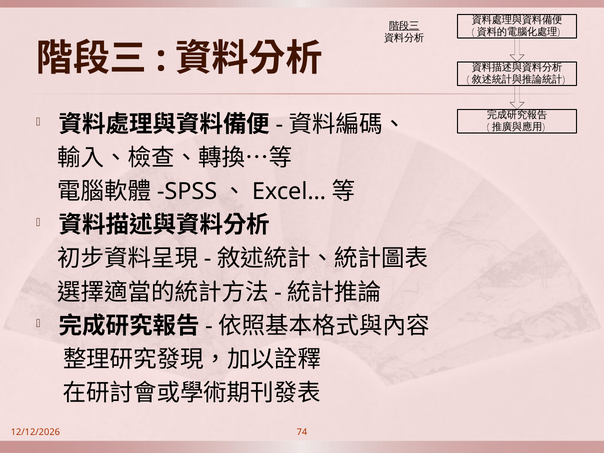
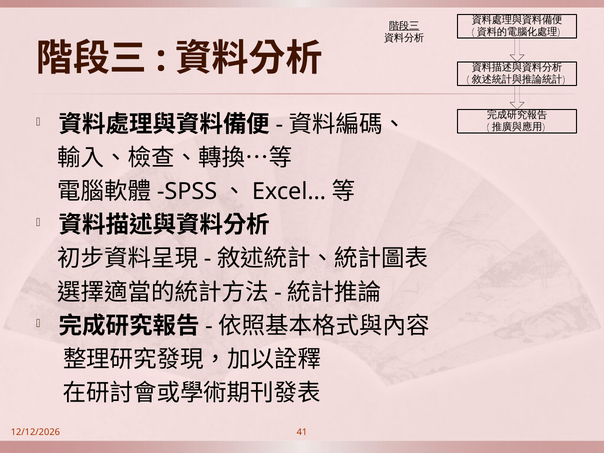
74: 74 -> 41
